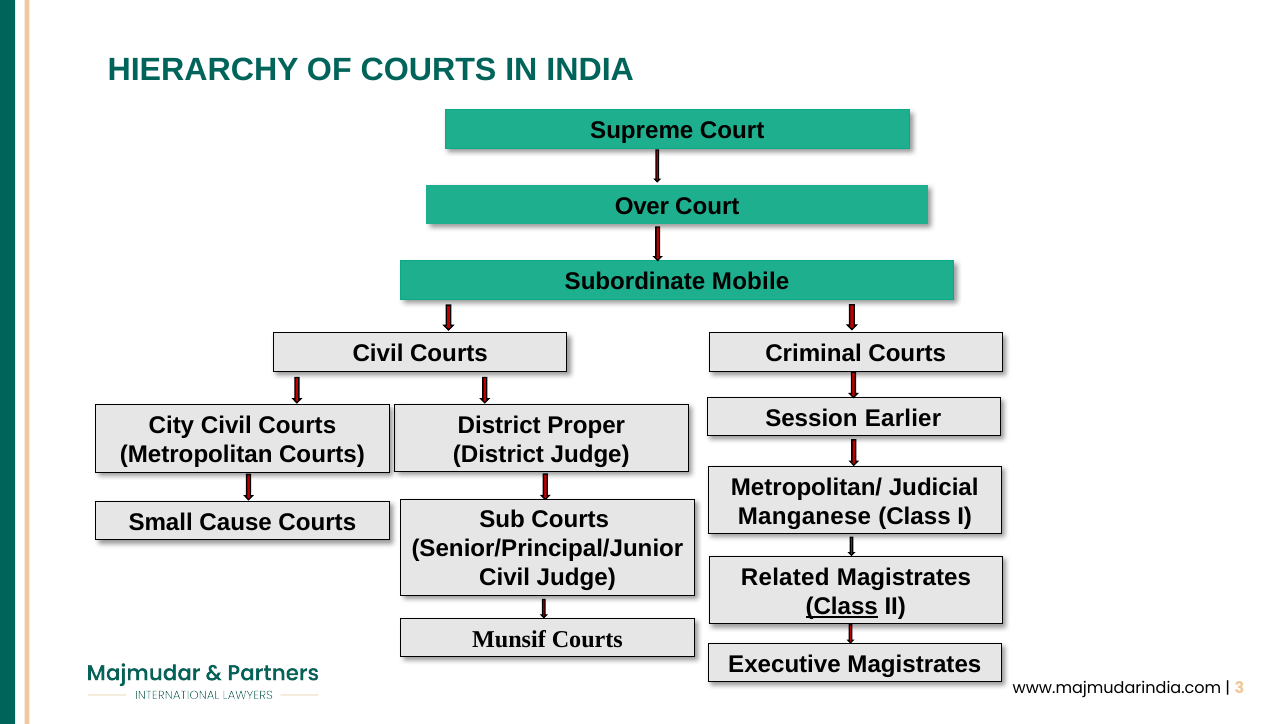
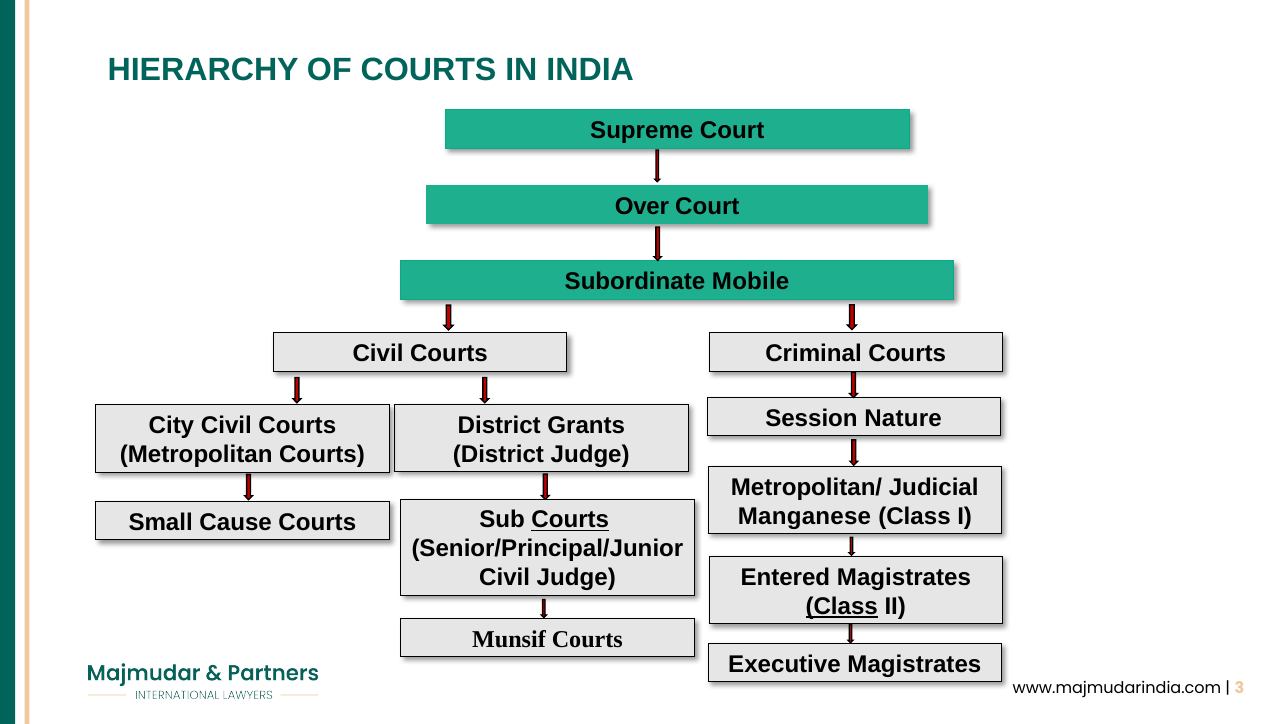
Earlier: Earlier -> Nature
Proper: Proper -> Grants
Courts at (570, 520) underline: none -> present
Related: Related -> Entered
